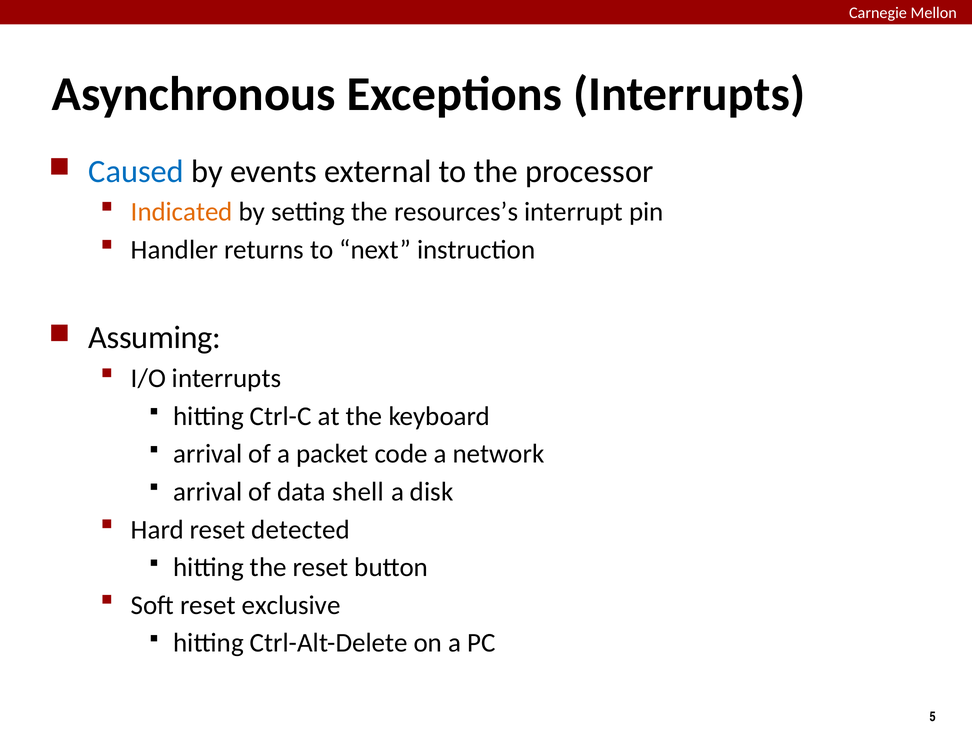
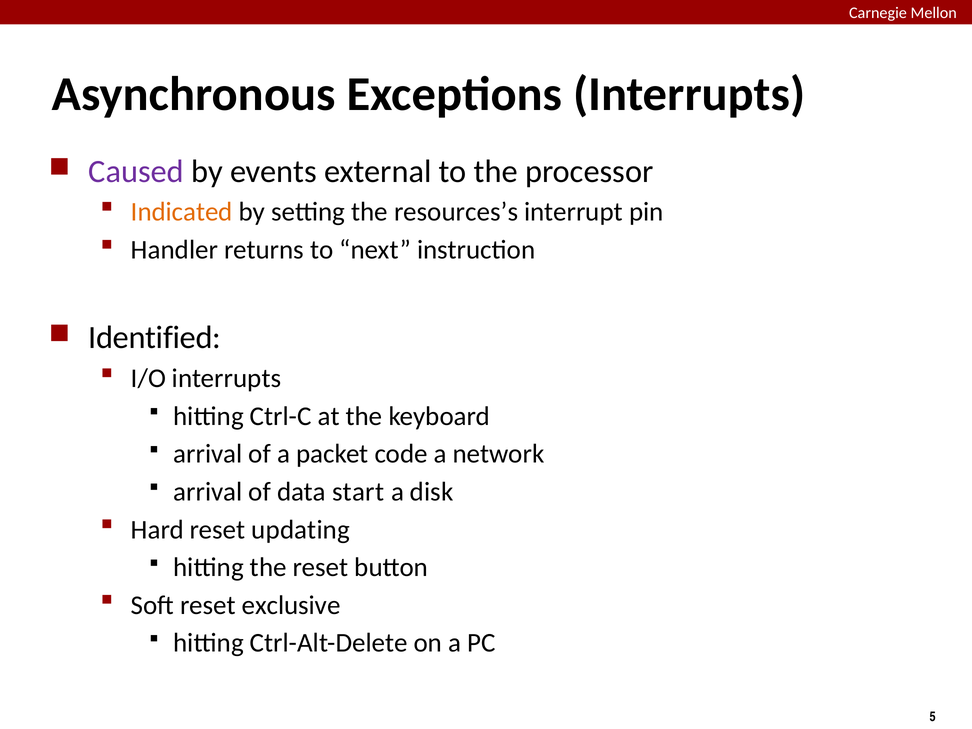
Caused colour: blue -> purple
Assuming: Assuming -> Identified
shell: shell -> start
detected: detected -> updating
